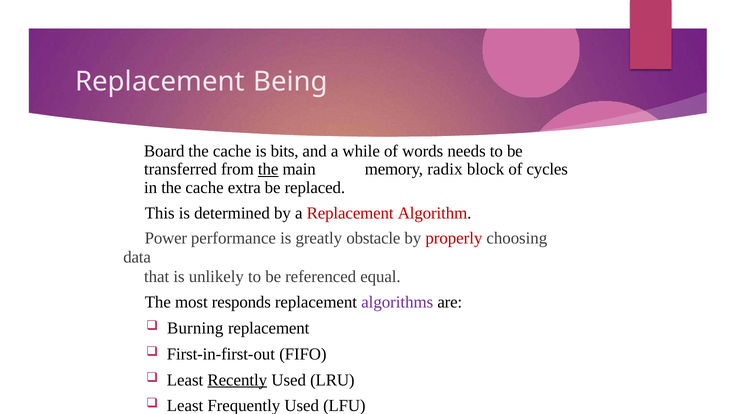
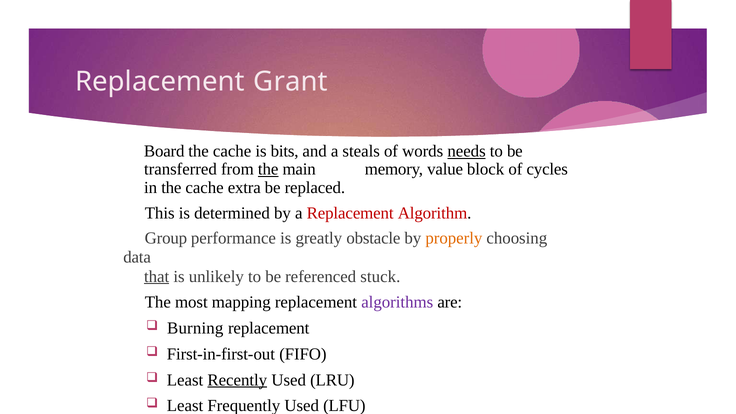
Being: Being -> Grant
while: while -> steals
needs underline: none -> present
radix: radix -> value
Power: Power -> Group
properly colour: red -> orange
that underline: none -> present
equal: equal -> stuck
responds: responds -> mapping
